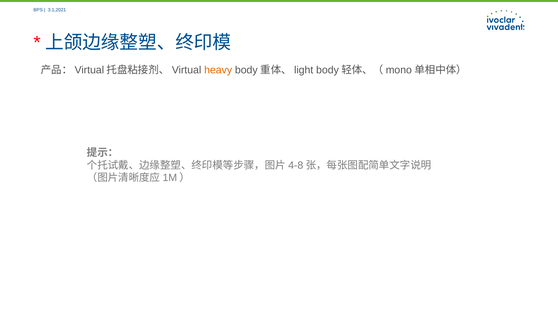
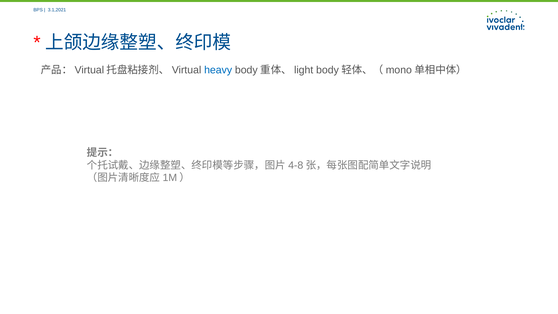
heavy colour: orange -> blue
